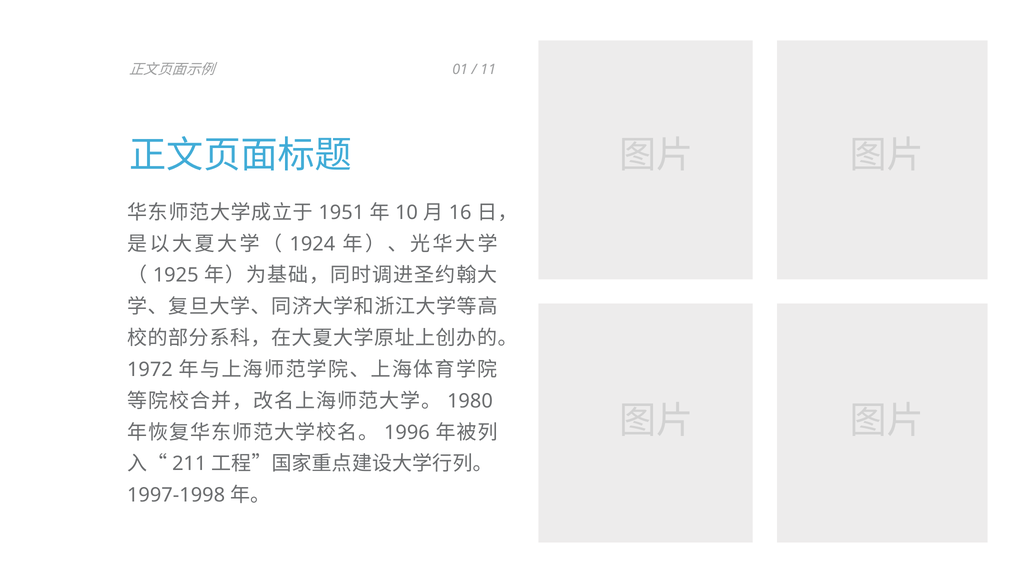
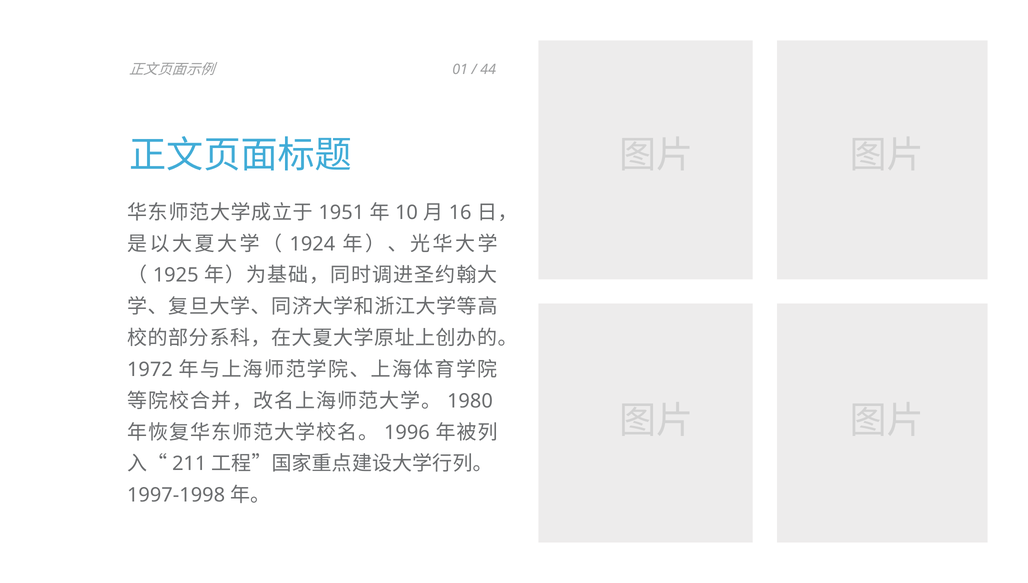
11: 11 -> 44
